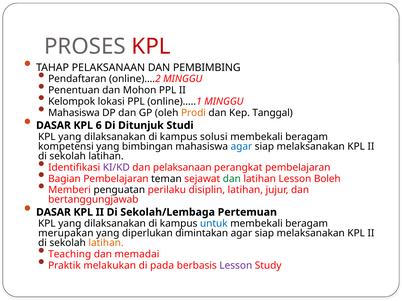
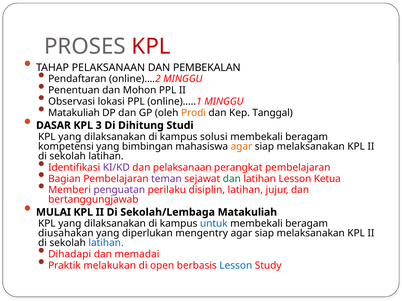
PEMBIMBING: PEMBIMBING -> PEMBEKALAN
Kelompok: Kelompok -> Observasi
Mahasiswa at (74, 113): Mahasiswa -> Matakuliah
6: 6 -> 3
Ditunjuk: Ditunjuk -> Dihitung
agar at (241, 147) colour: blue -> orange
teman colour: black -> purple
Boleh: Boleh -> Ketua
penguatan colour: black -> purple
DASAR at (53, 213): DASAR -> MULAI
Sekolah/Lembaga Pertemuan: Pertemuan -> Matakuliah
merupakan: merupakan -> diusahakan
dimintakan: dimintakan -> mengentry
latihan at (106, 243) colour: orange -> blue
Teaching: Teaching -> Dihadapi
pada: pada -> open
Lesson at (236, 266) colour: purple -> blue
